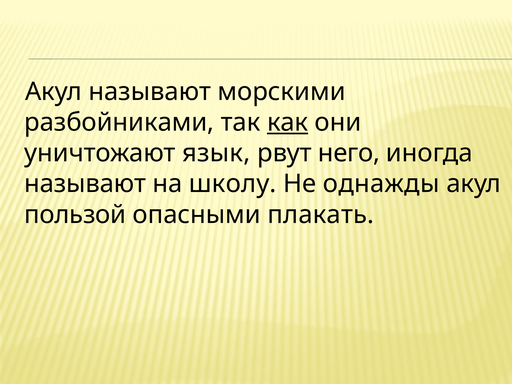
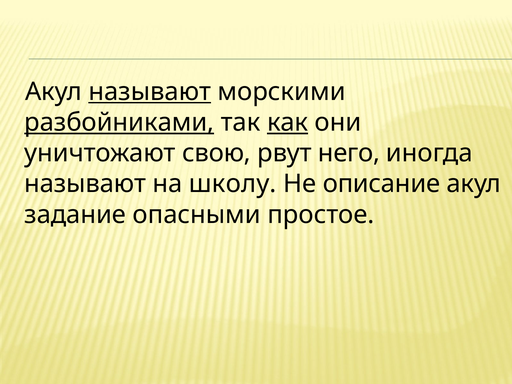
называют at (150, 92) underline: none -> present
разбойниками underline: none -> present
язык: язык -> свою
однажды: однажды -> описание
пользой: пользой -> задание
плакать: плакать -> простое
